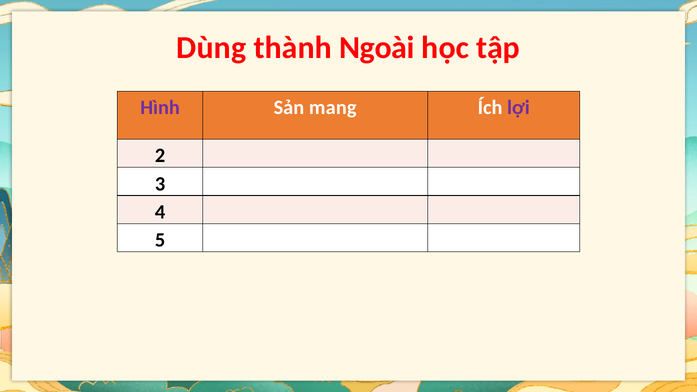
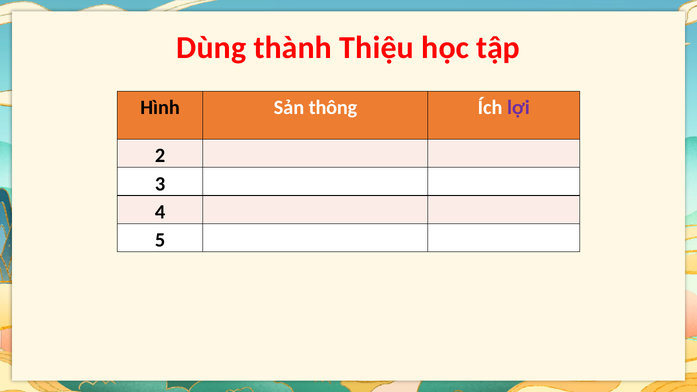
Ngoài: Ngoài -> Thiệu
Hình colour: purple -> black
mang: mang -> thông
